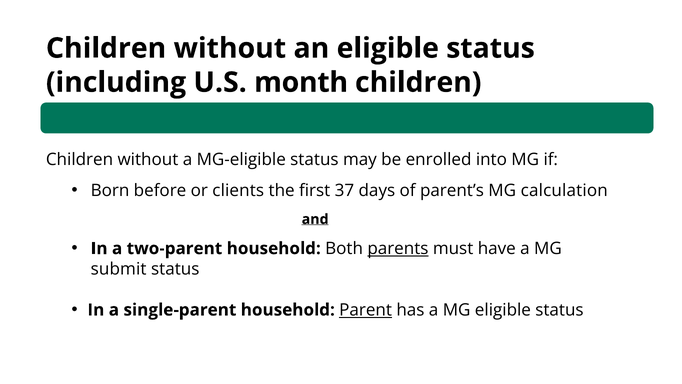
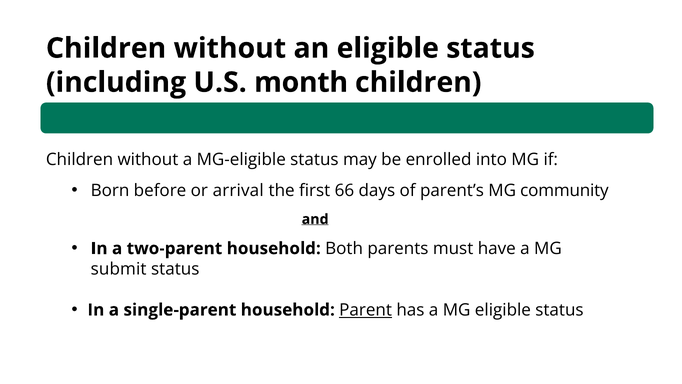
clients: clients -> arrival
37: 37 -> 66
calculation: calculation -> community
parents underline: present -> none
